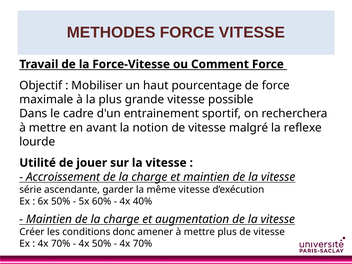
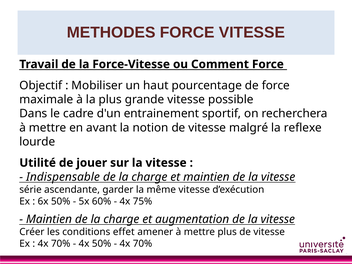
Accroissement: Accroissement -> Indispensable
40%: 40% -> 75%
donc: donc -> effet
